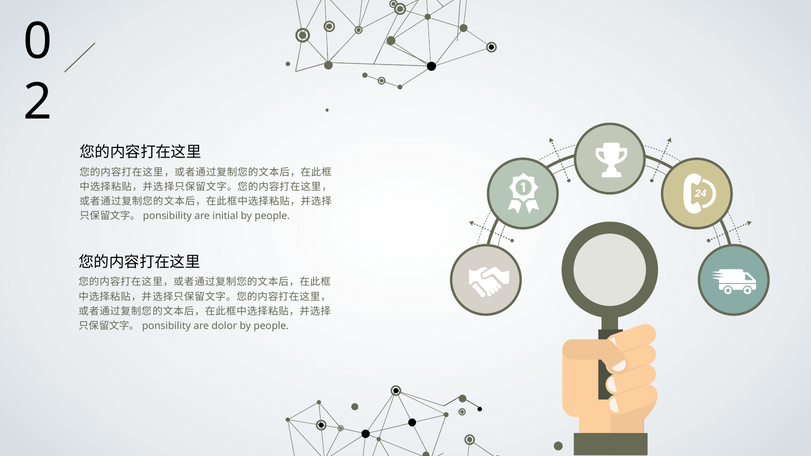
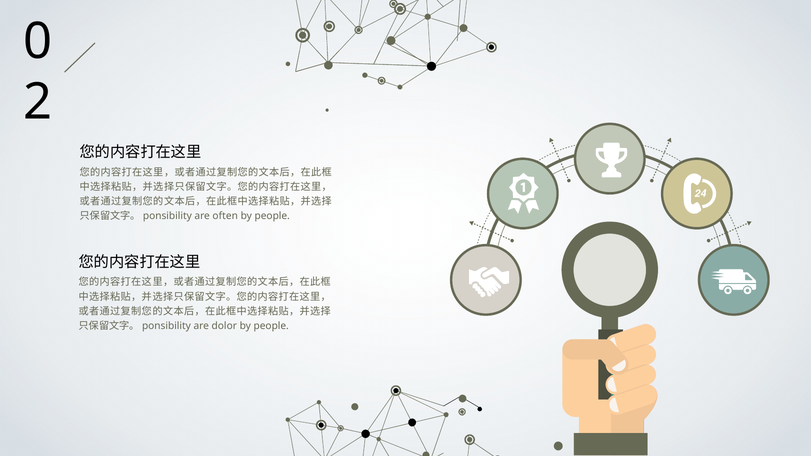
initial: initial -> often
